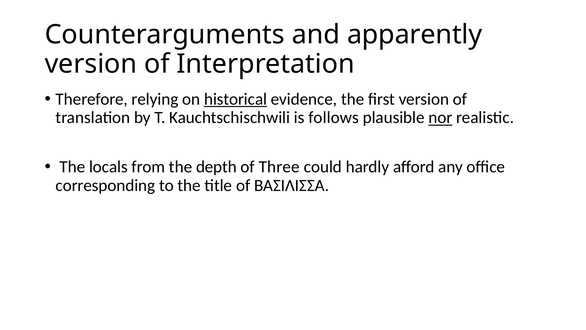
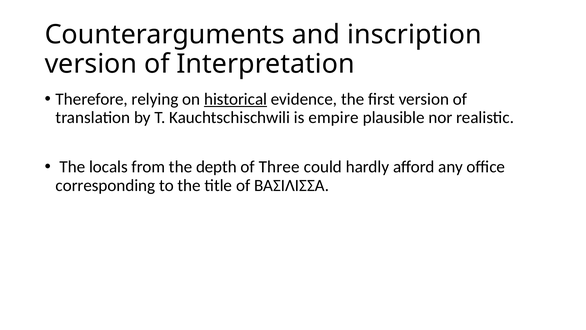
apparently: apparently -> inscription
follows: follows -> empire
nor underline: present -> none
